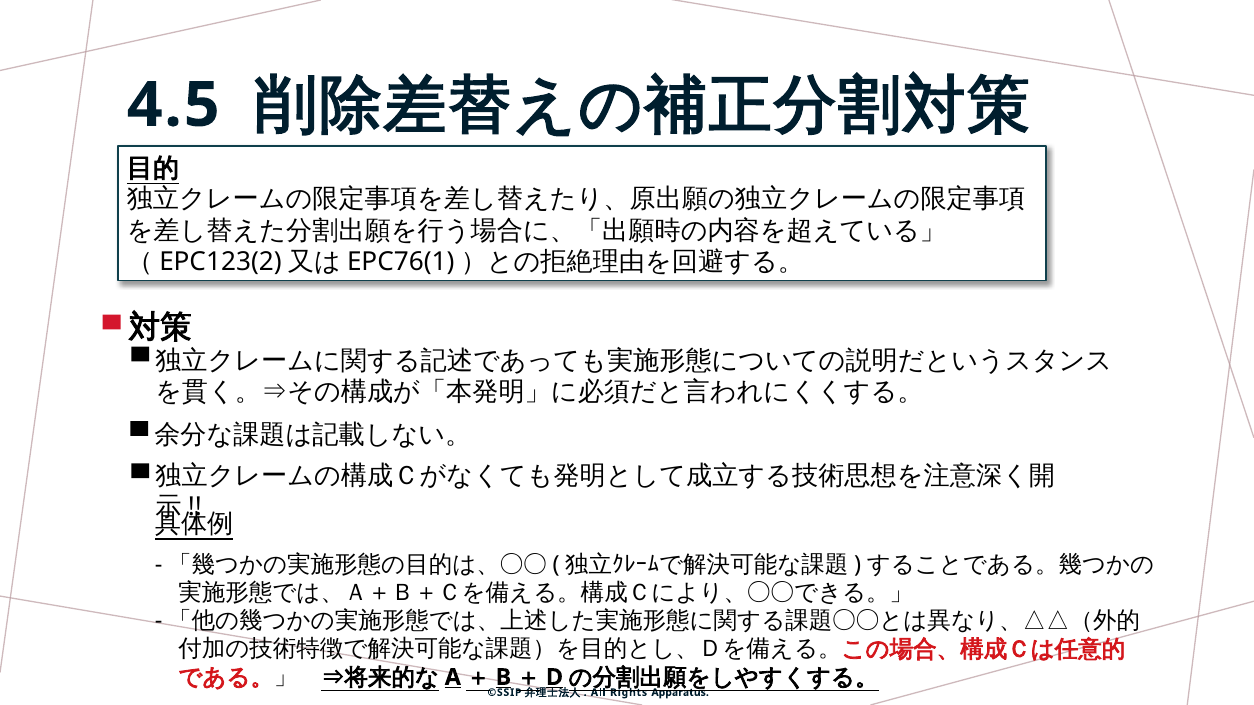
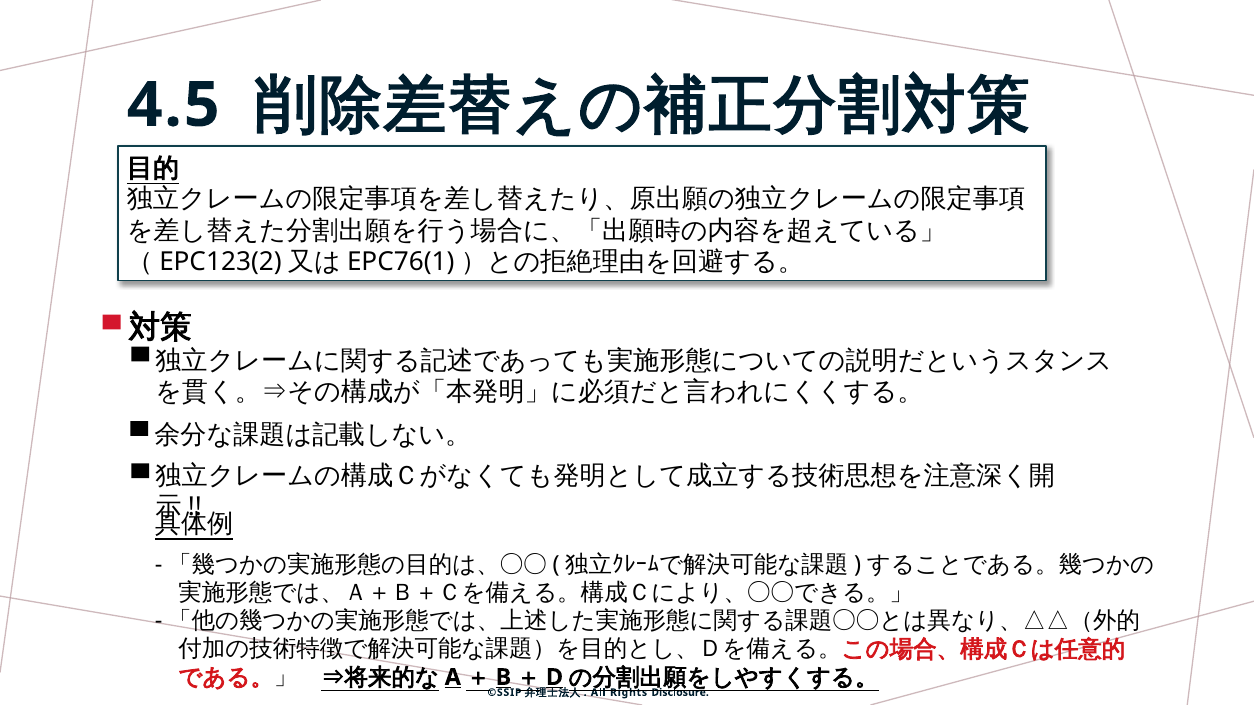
Apparatus: Apparatus -> Disclosure
